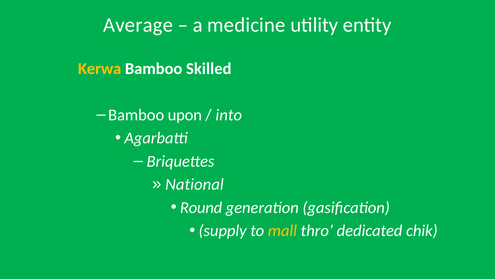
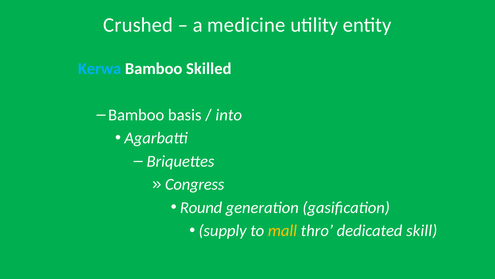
Average: Average -> Crushed
Kerwa colour: yellow -> light blue
upon: upon -> basis
National: National -> Congress
chik: chik -> skill
